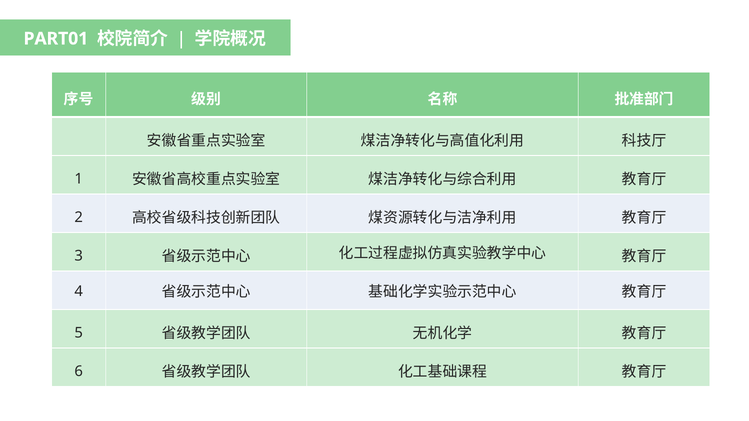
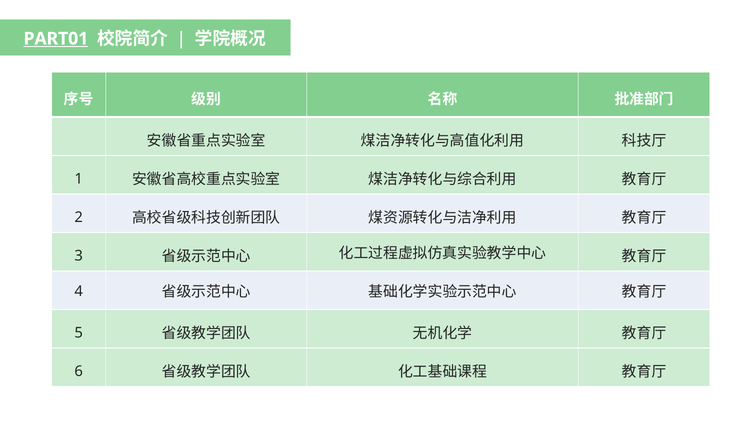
PART01 underline: none -> present
